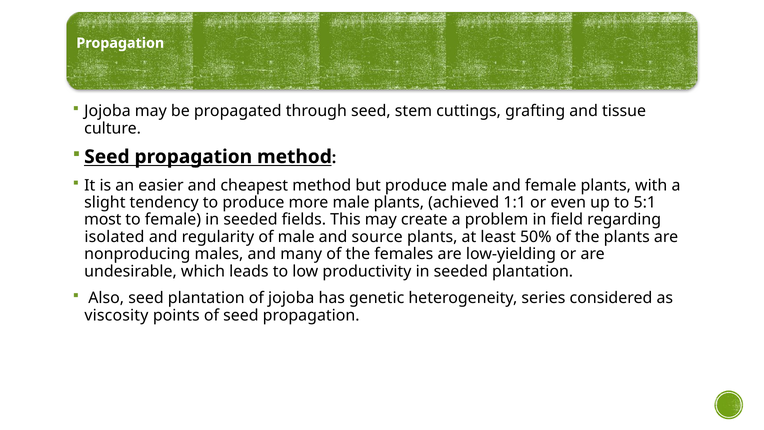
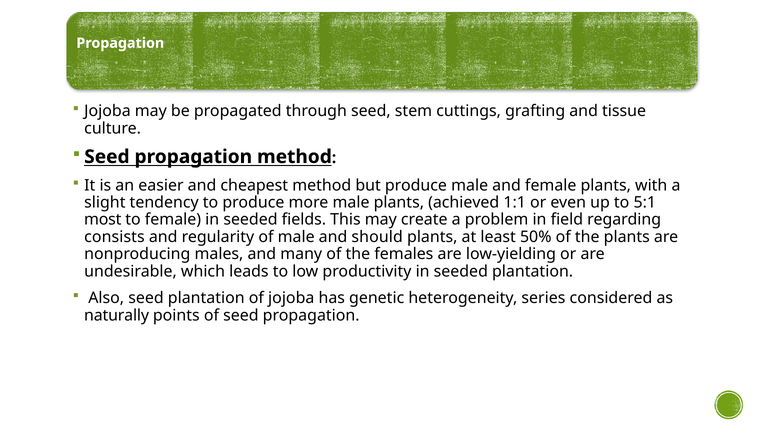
isolated: isolated -> consists
source: source -> should
viscosity: viscosity -> naturally
